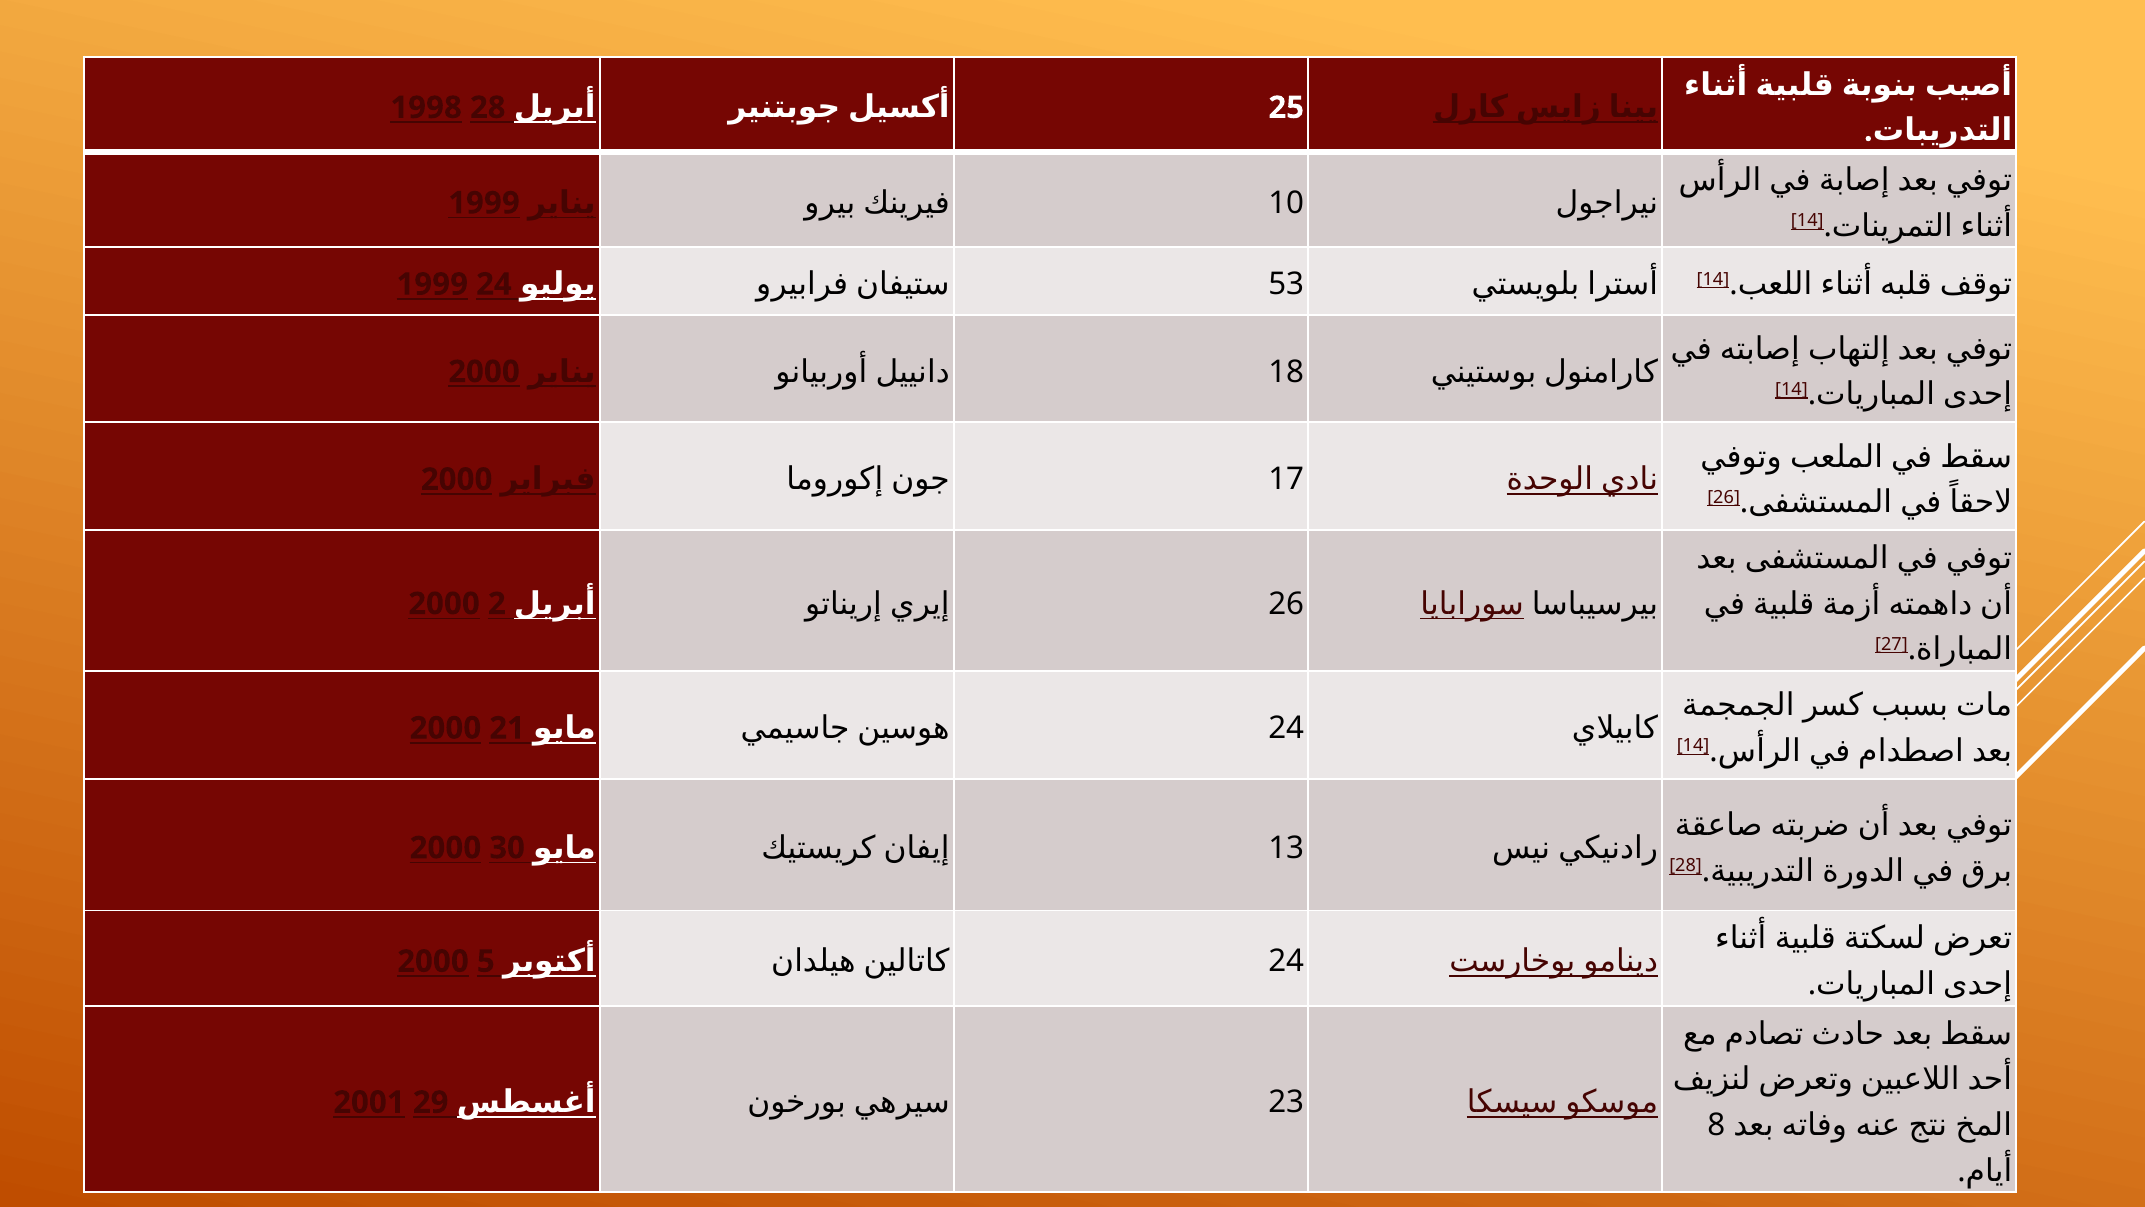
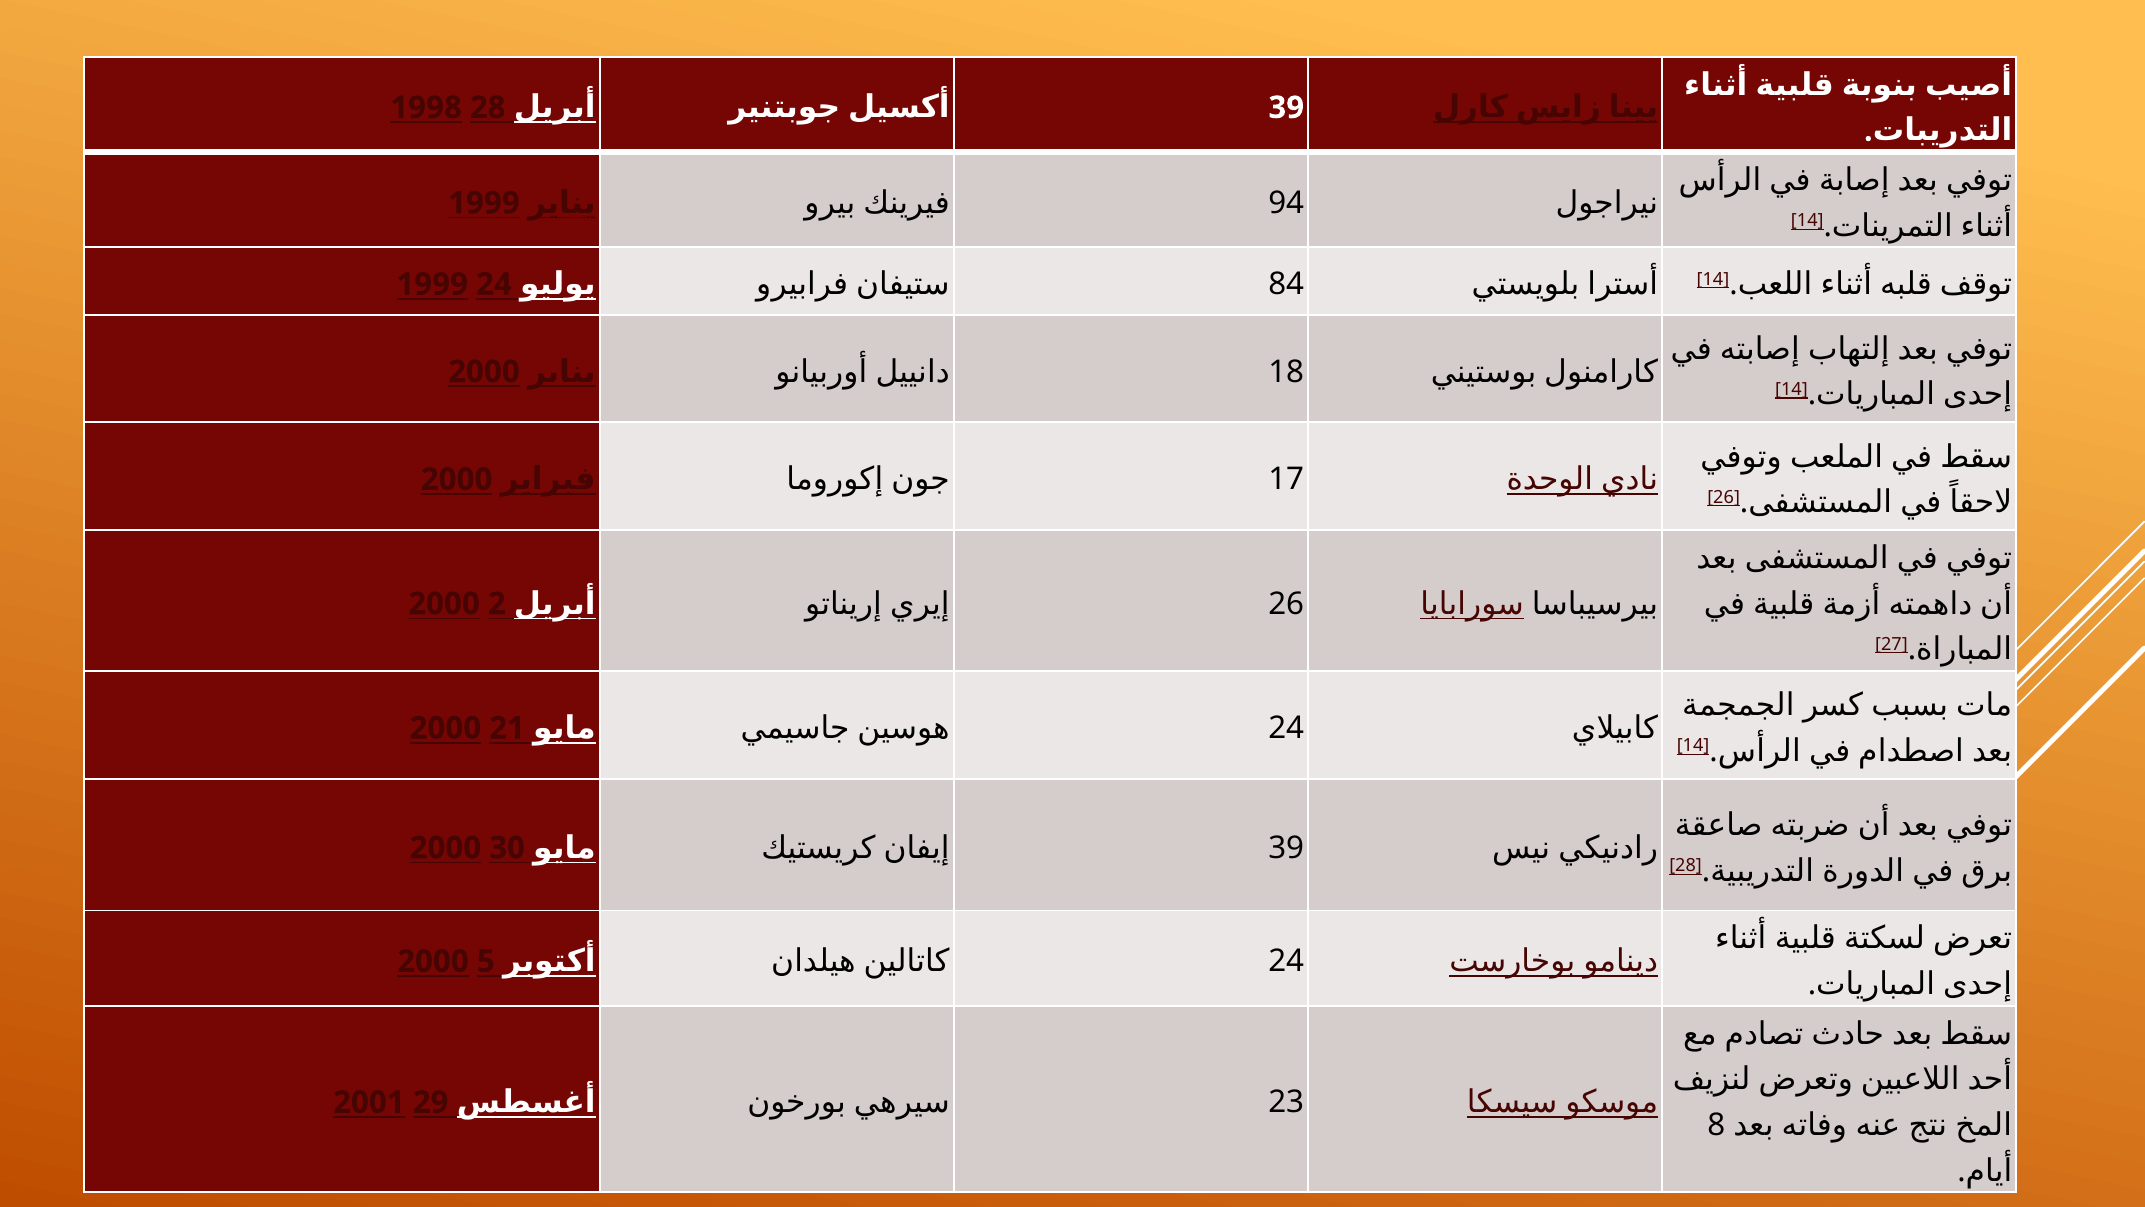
25 at (1286, 108): 25 -> 39
10: 10 -> 94
53: 53 -> 84
13 at (1286, 848): 13 -> 39
